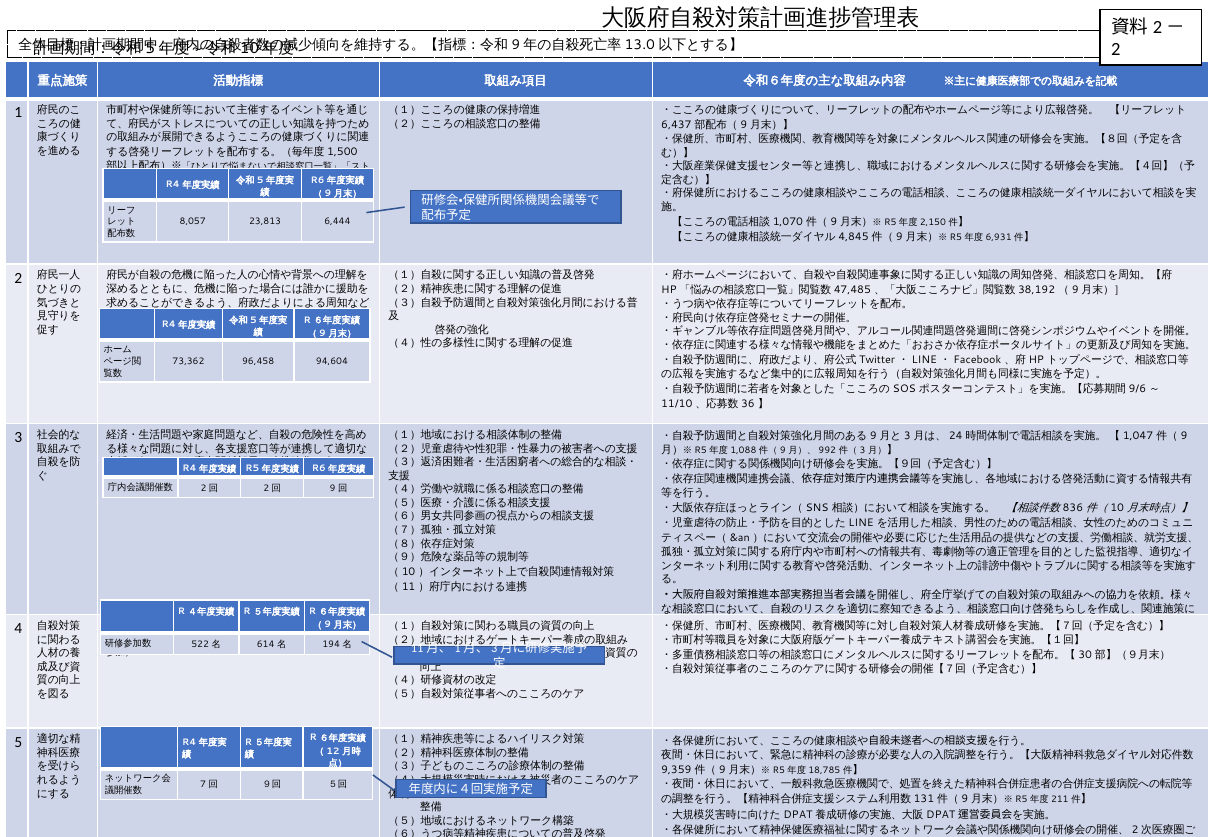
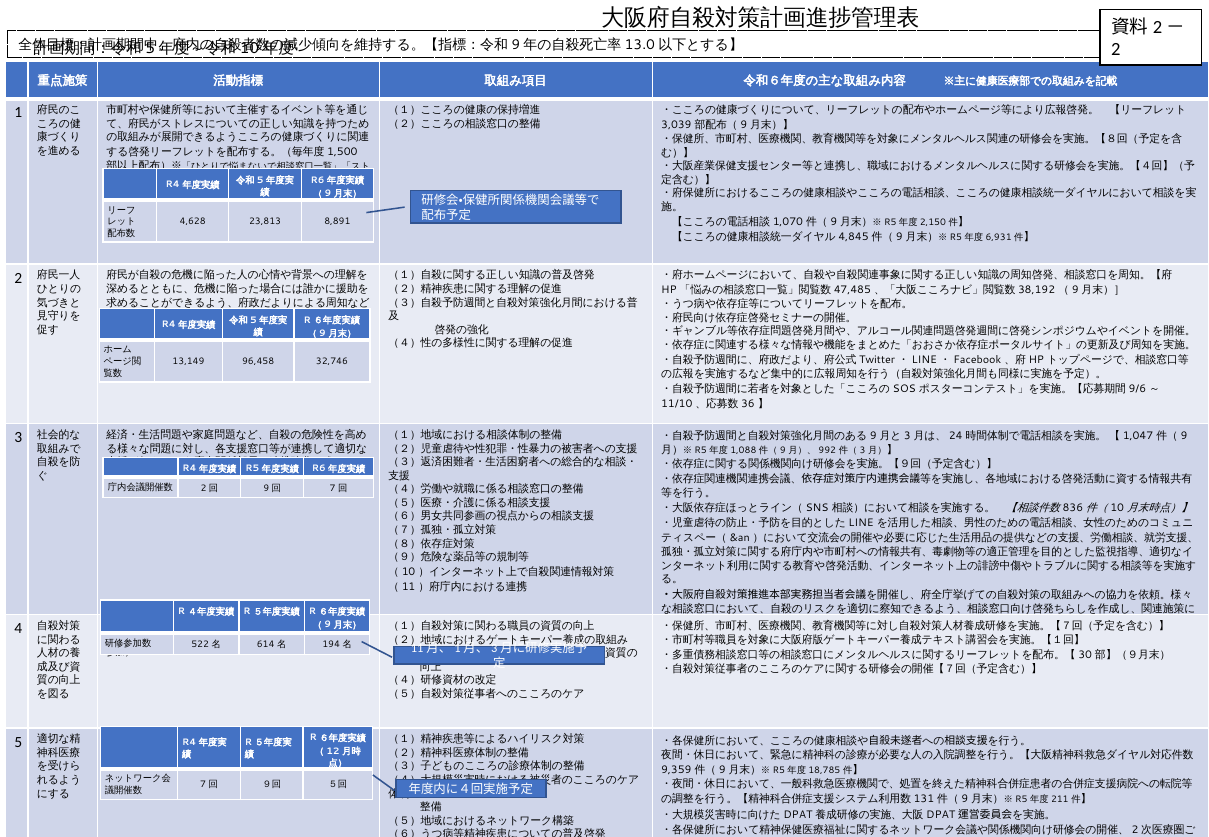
6,437: 6,437 -> 3,039
8,057: 8,057 -> 4,628
6,444: 6,444 -> 8,891
73,362: 73,362 -> 13,149
94,604: 94,604 -> 32,746
2 at (266, 489): 2 -> 9
9 at (333, 489): 9 -> 7
